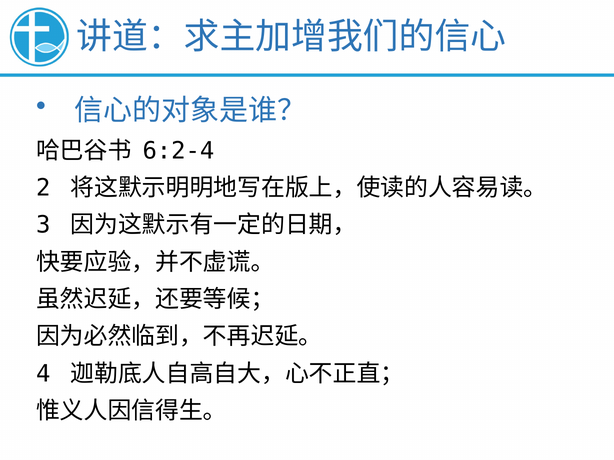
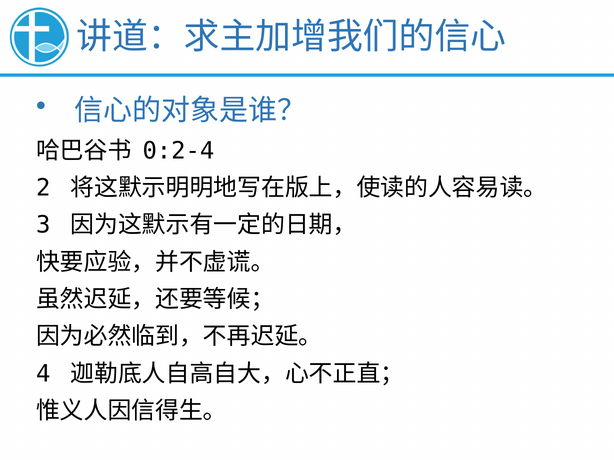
6:2-4: 6:2-4 -> 0:2-4
